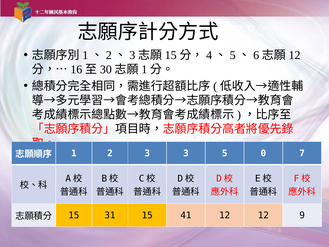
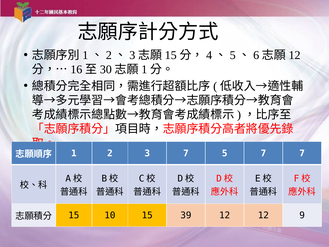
3 3: 3 -> 7
5 0: 0 -> 7
31: 31 -> 10
41: 41 -> 39
